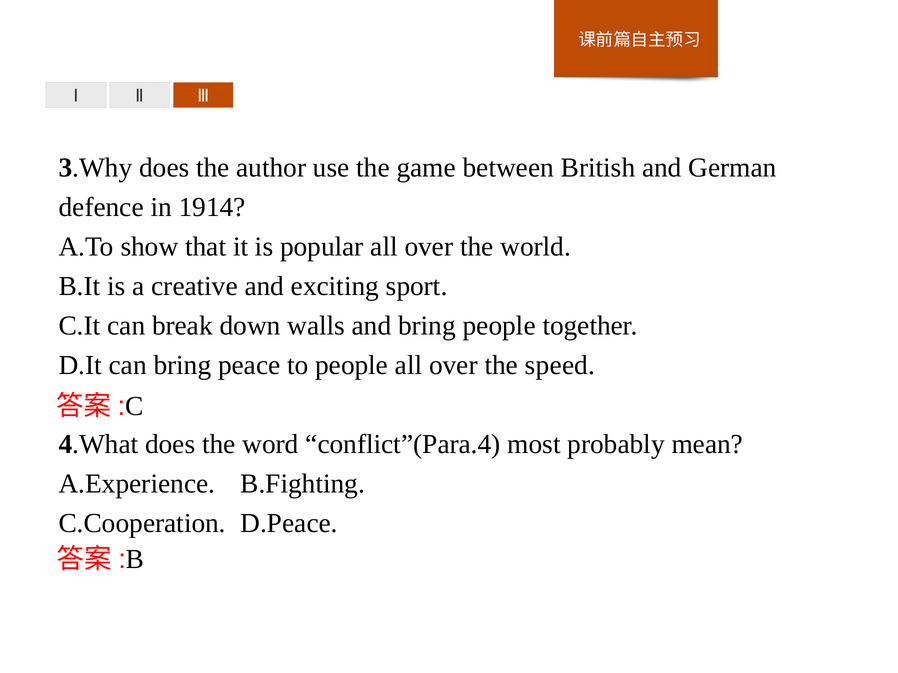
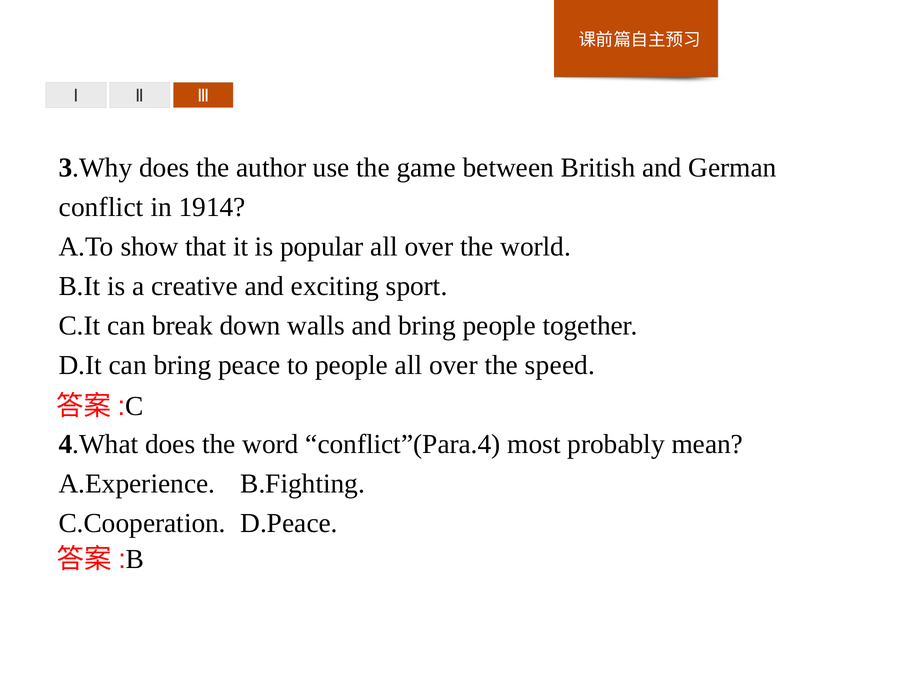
defence: defence -> conflict
